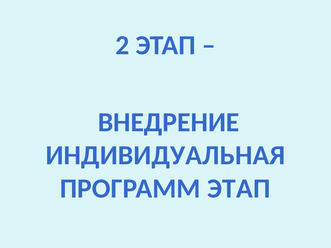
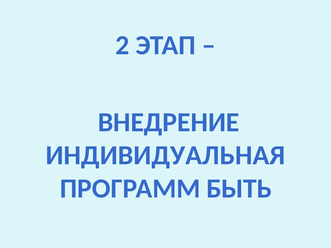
ПРОГРАММ ЭТАП: ЭТАП -> БЫТЬ
